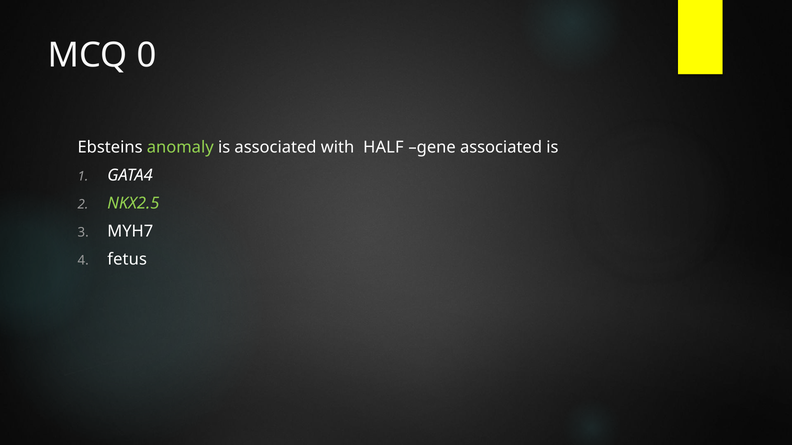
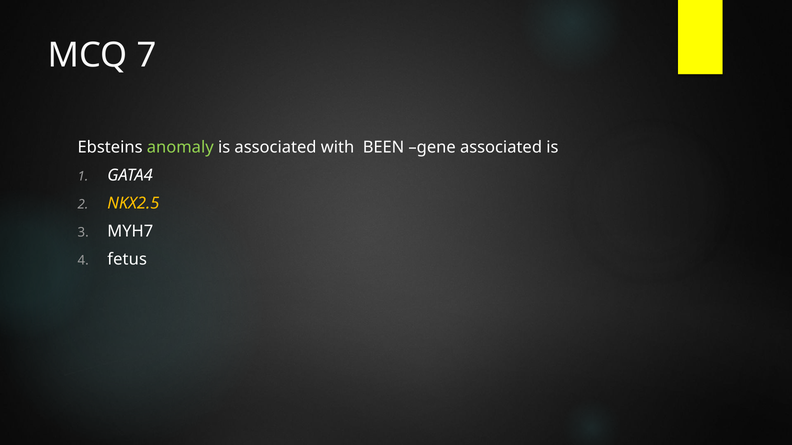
0: 0 -> 7
HALF: HALF -> BEEN
NKX2.5 colour: light green -> yellow
